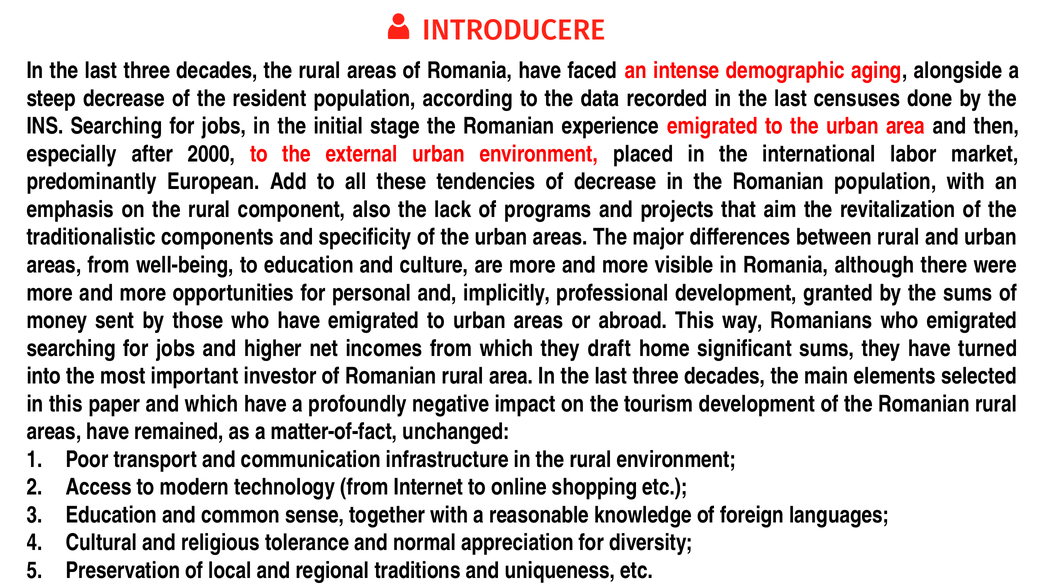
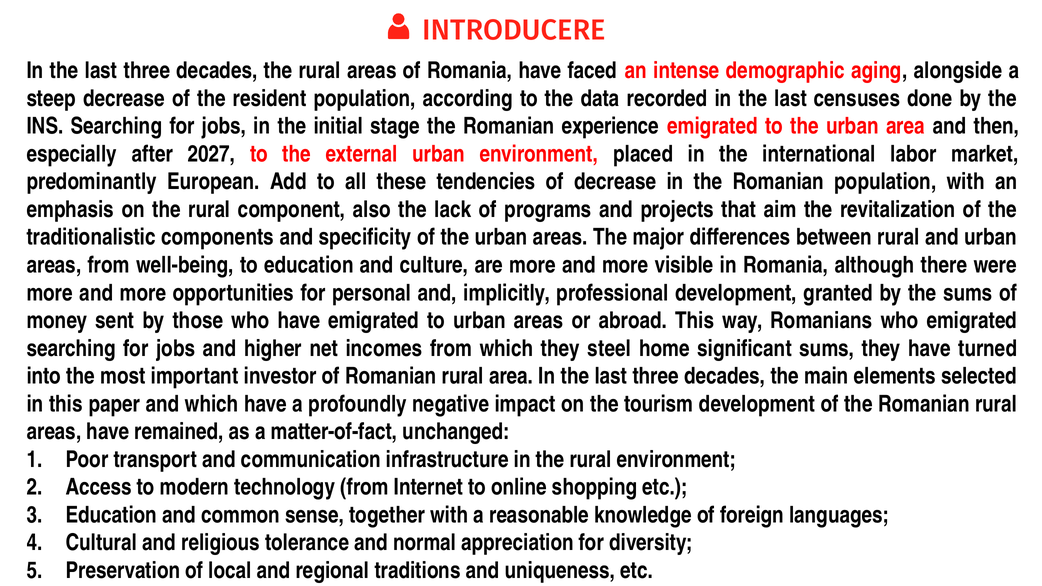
2000: 2000 -> 2027
draft: draft -> steel
